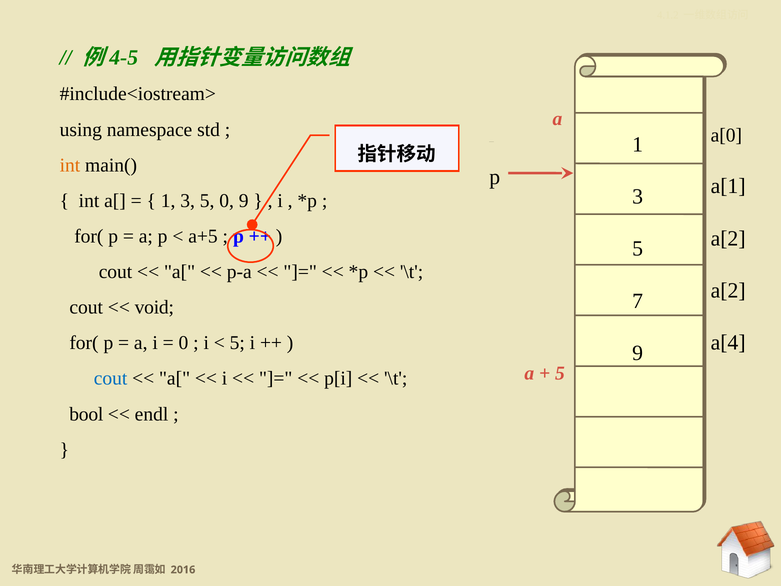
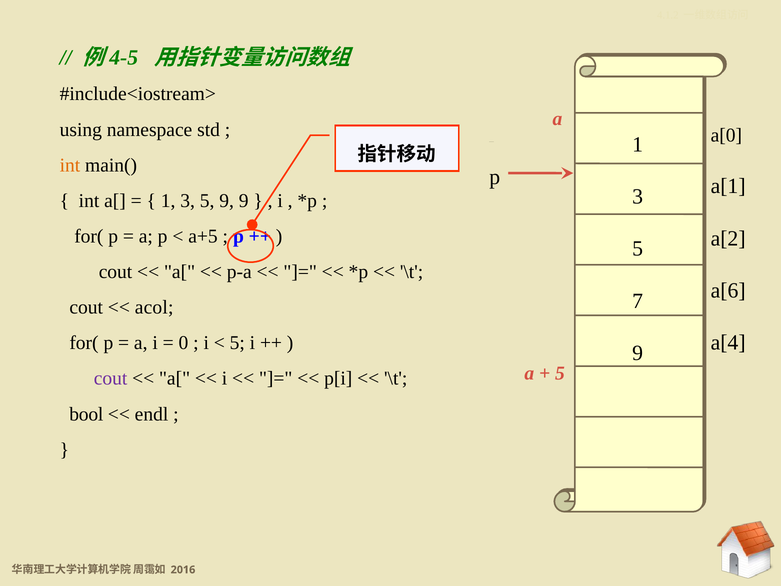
5 0: 0 -> 9
a[2 at (728, 290): a[2 -> a[6
void: void -> acol
cout at (111, 378) colour: blue -> purple
